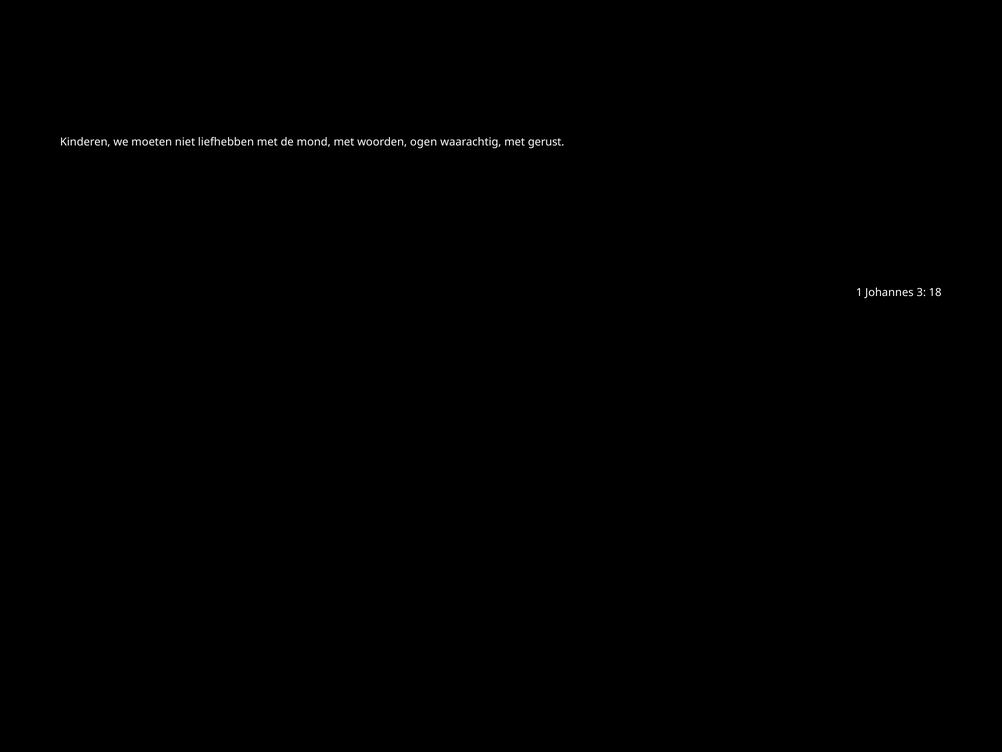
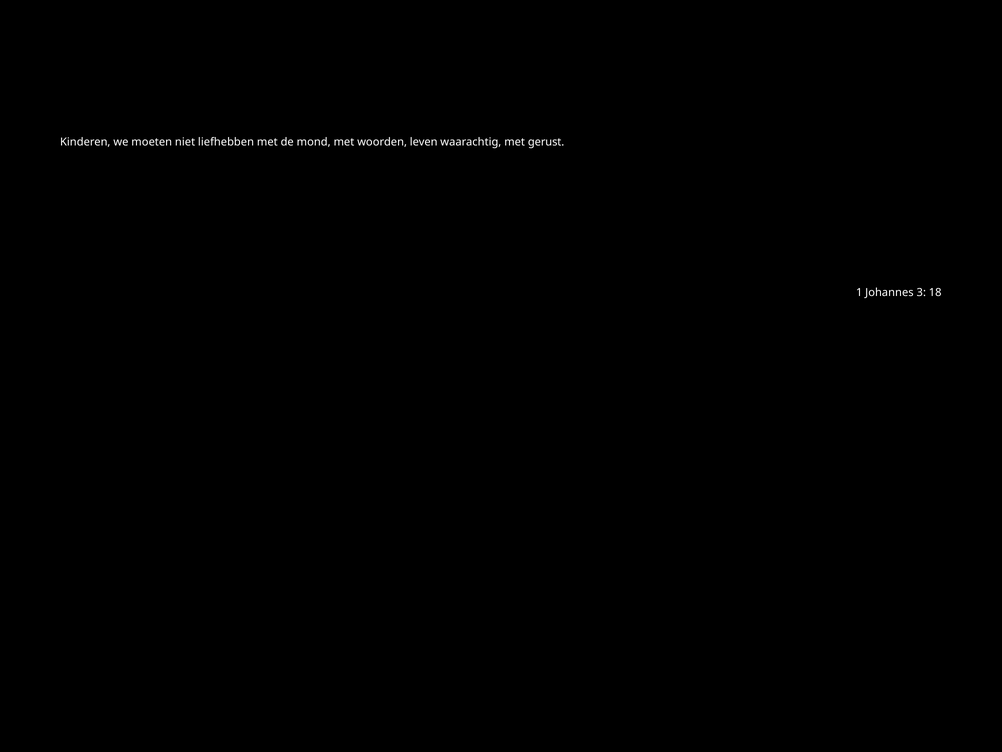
ogen: ogen -> leven
